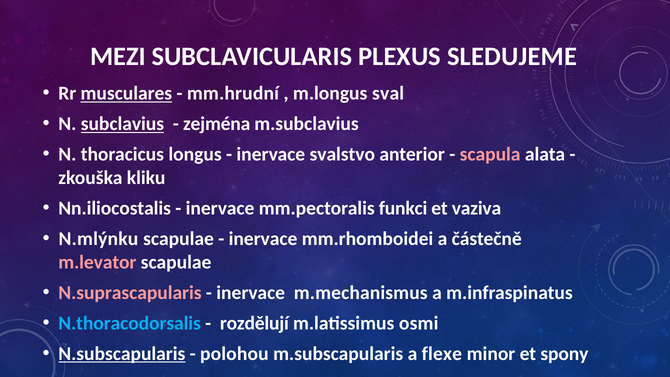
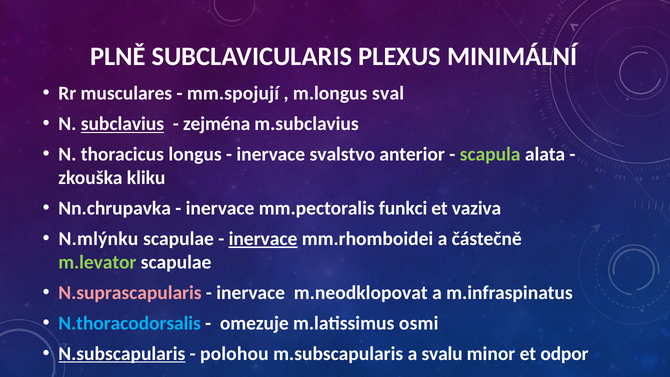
MEZI: MEZI -> PLNĚ
SLEDUJEME: SLEDUJEME -> MINIMÁLNÍ
musculares underline: present -> none
mm.hrudní: mm.hrudní -> mm.spojují
scapula colour: pink -> light green
Nn.iliocostalis: Nn.iliocostalis -> Nn.chrupavka
inervace at (263, 239) underline: none -> present
m.levator colour: pink -> light green
m.mechanismus: m.mechanismus -> m.neodklopovat
rozdělují: rozdělují -> omezuje
flexe: flexe -> svalu
spony: spony -> odpor
